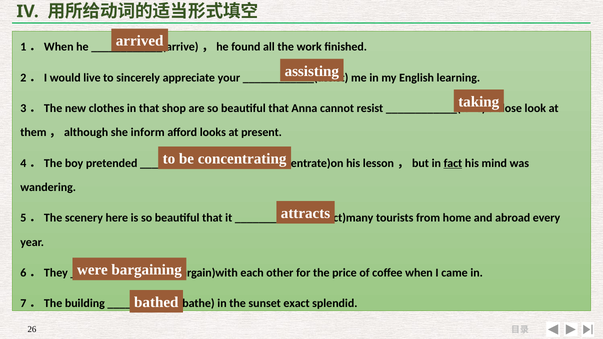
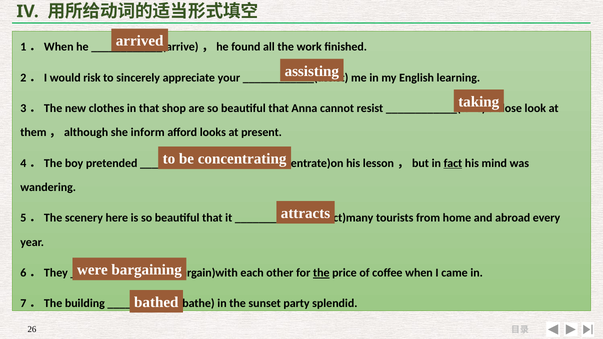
live: live -> risk
the at (321, 273) underline: none -> present
exact: exact -> party
